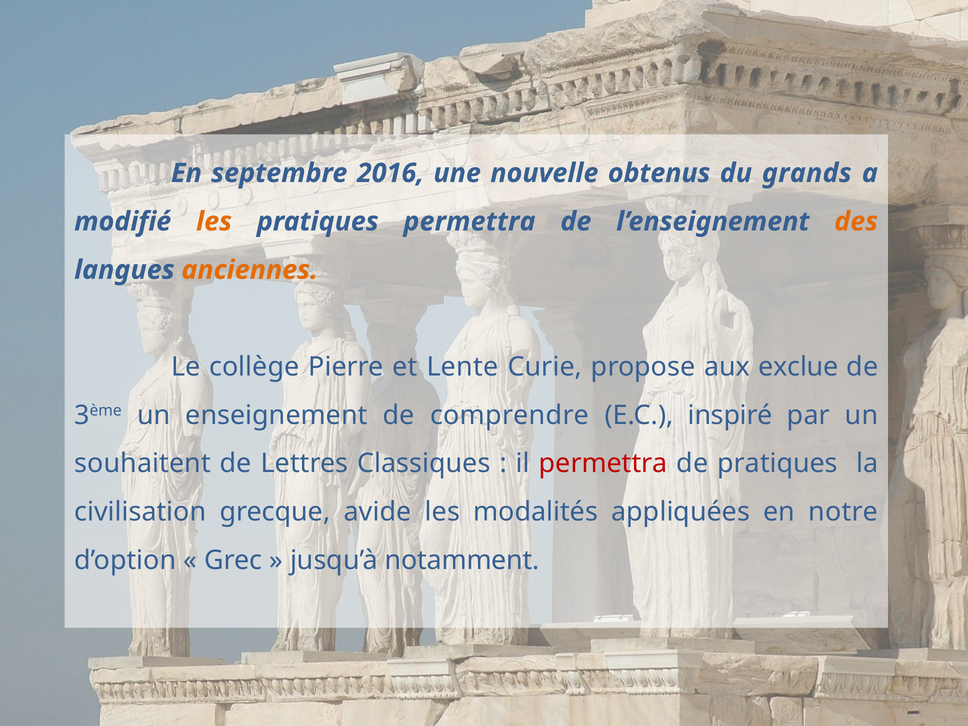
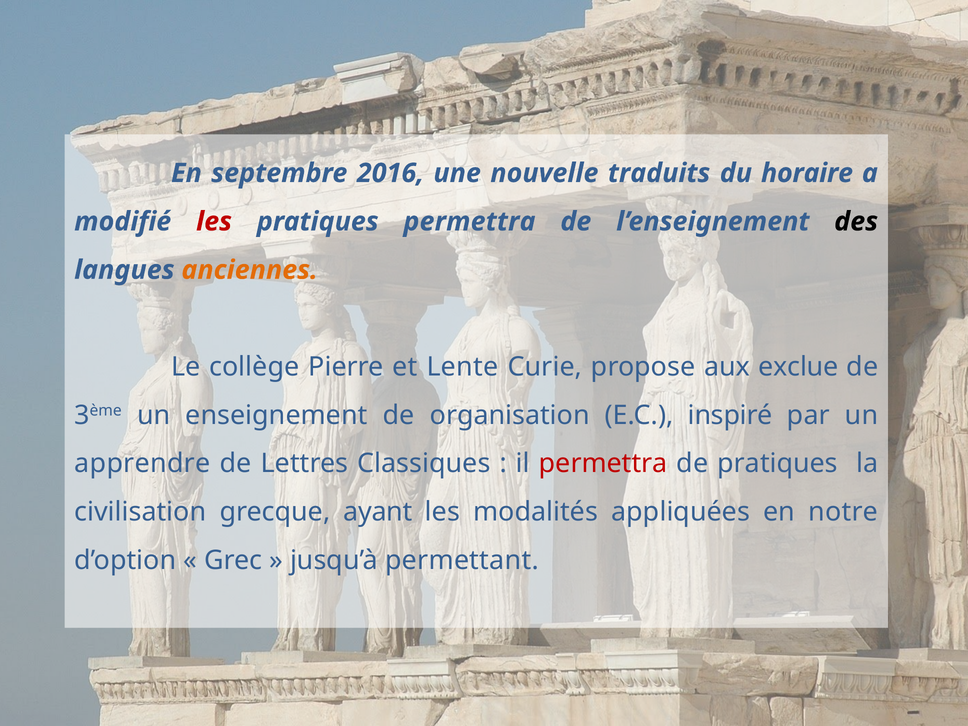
obtenus: obtenus -> traduits
grands: grands -> horaire
les at (214, 222) colour: orange -> red
des colour: orange -> black
comprendre: comprendre -> organisation
souhaitent: souhaitent -> apprendre
avide: avide -> ayant
notamment: notamment -> permettant
